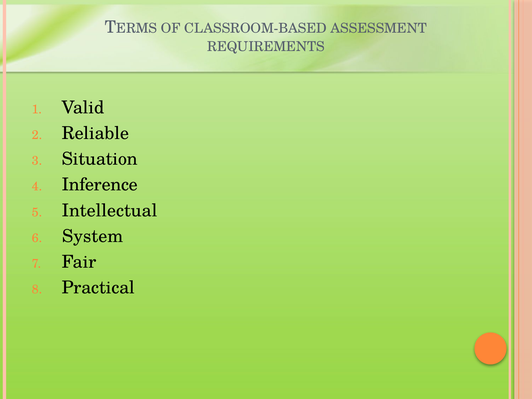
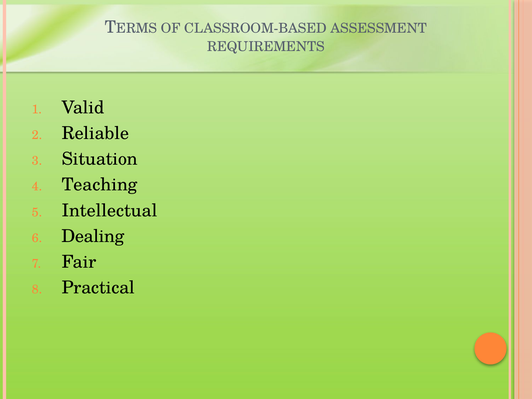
Inference: Inference -> Teaching
System: System -> Dealing
